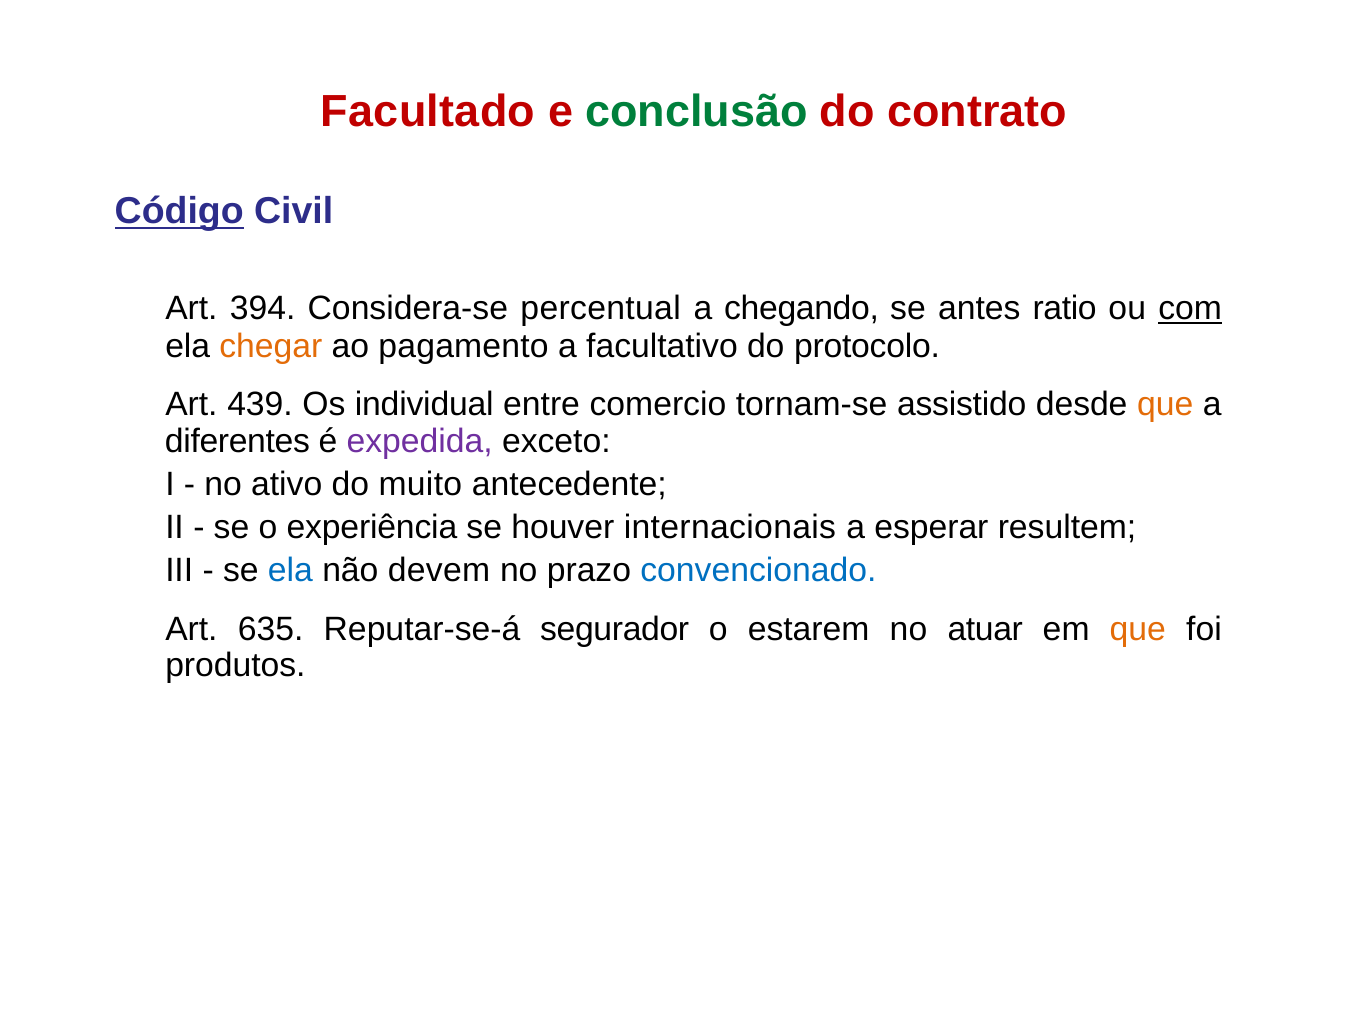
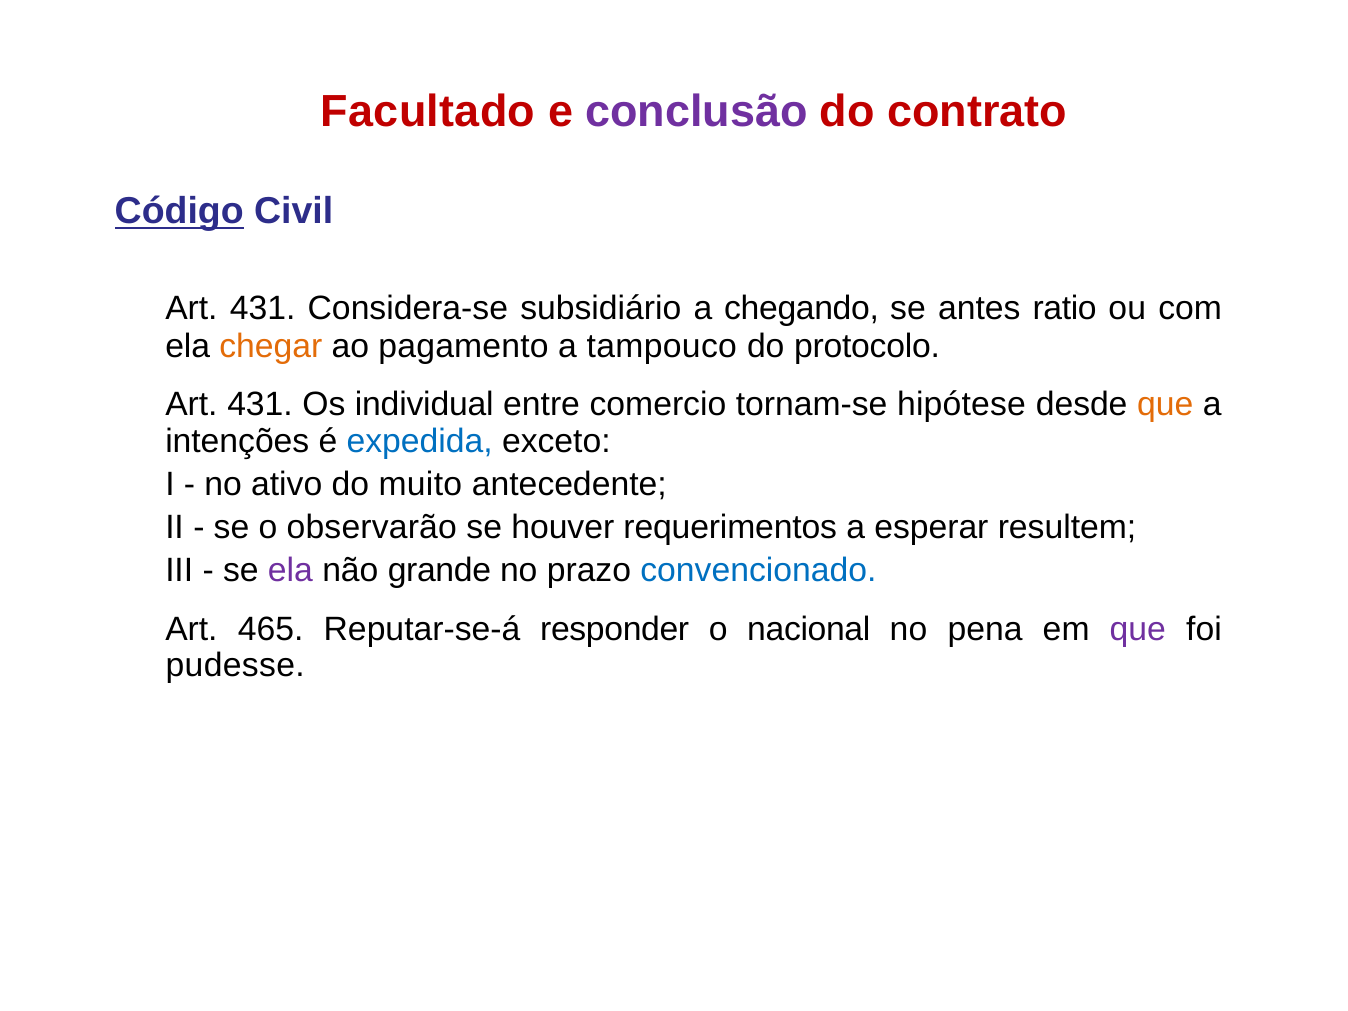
conclusão colour: green -> purple
394 at (263, 309): 394 -> 431
percentual: percentual -> subsidiário
com underline: present -> none
facultativo: facultativo -> tampouco
439 at (260, 405): 439 -> 431
assistido: assistido -> hipótese
diferentes: diferentes -> intenções
expedida colour: purple -> blue
experiência: experiência -> observarão
internacionais: internacionais -> requerimentos
ela at (290, 571) colour: blue -> purple
devem: devem -> grande
635: 635 -> 465
segurador: segurador -> responder
estarem: estarem -> nacional
atuar: atuar -> pena
que at (1138, 629) colour: orange -> purple
produtos: produtos -> pudesse
